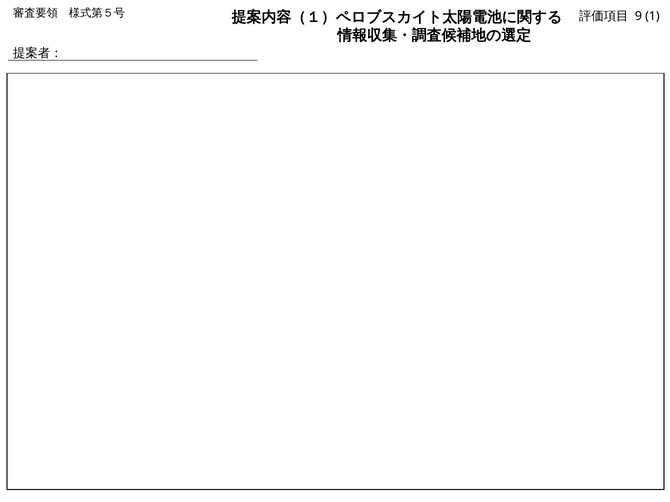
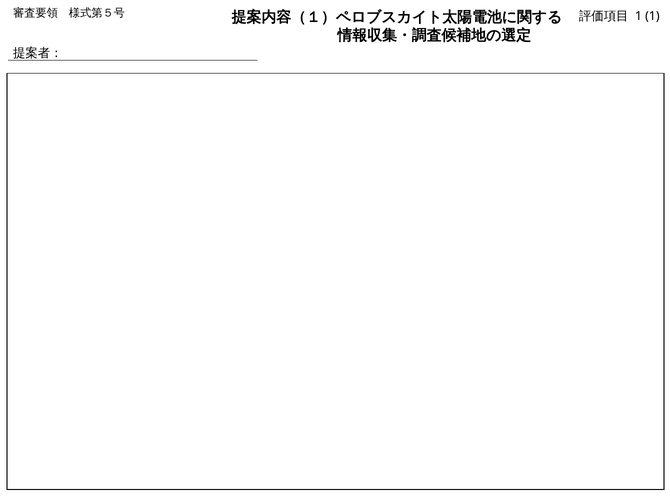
9 at (639, 16): 9 -> 1
